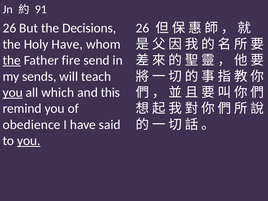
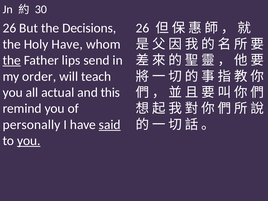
91: 91 -> 30
fire: fire -> lips
sends: sends -> order
you at (13, 92) underline: present -> none
which: which -> actual
obedience: obedience -> personally
said underline: none -> present
